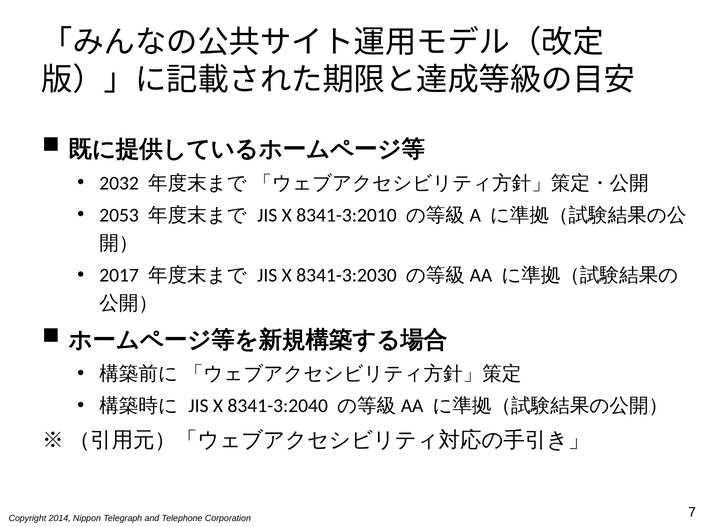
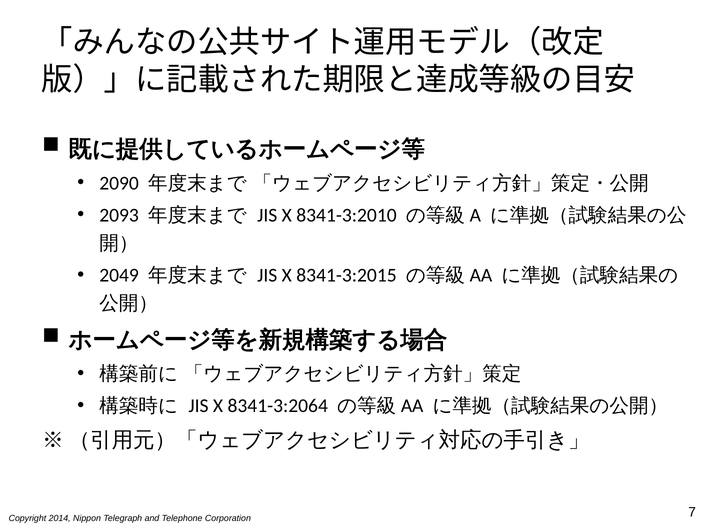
2032: 2032 -> 2090
2053: 2053 -> 2093
2017: 2017 -> 2049
8341-3:2030: 8341-3:2030 -> 8341-3:2015
8341-3:2040: 8341-3:2040 -> 8341-3:2064
